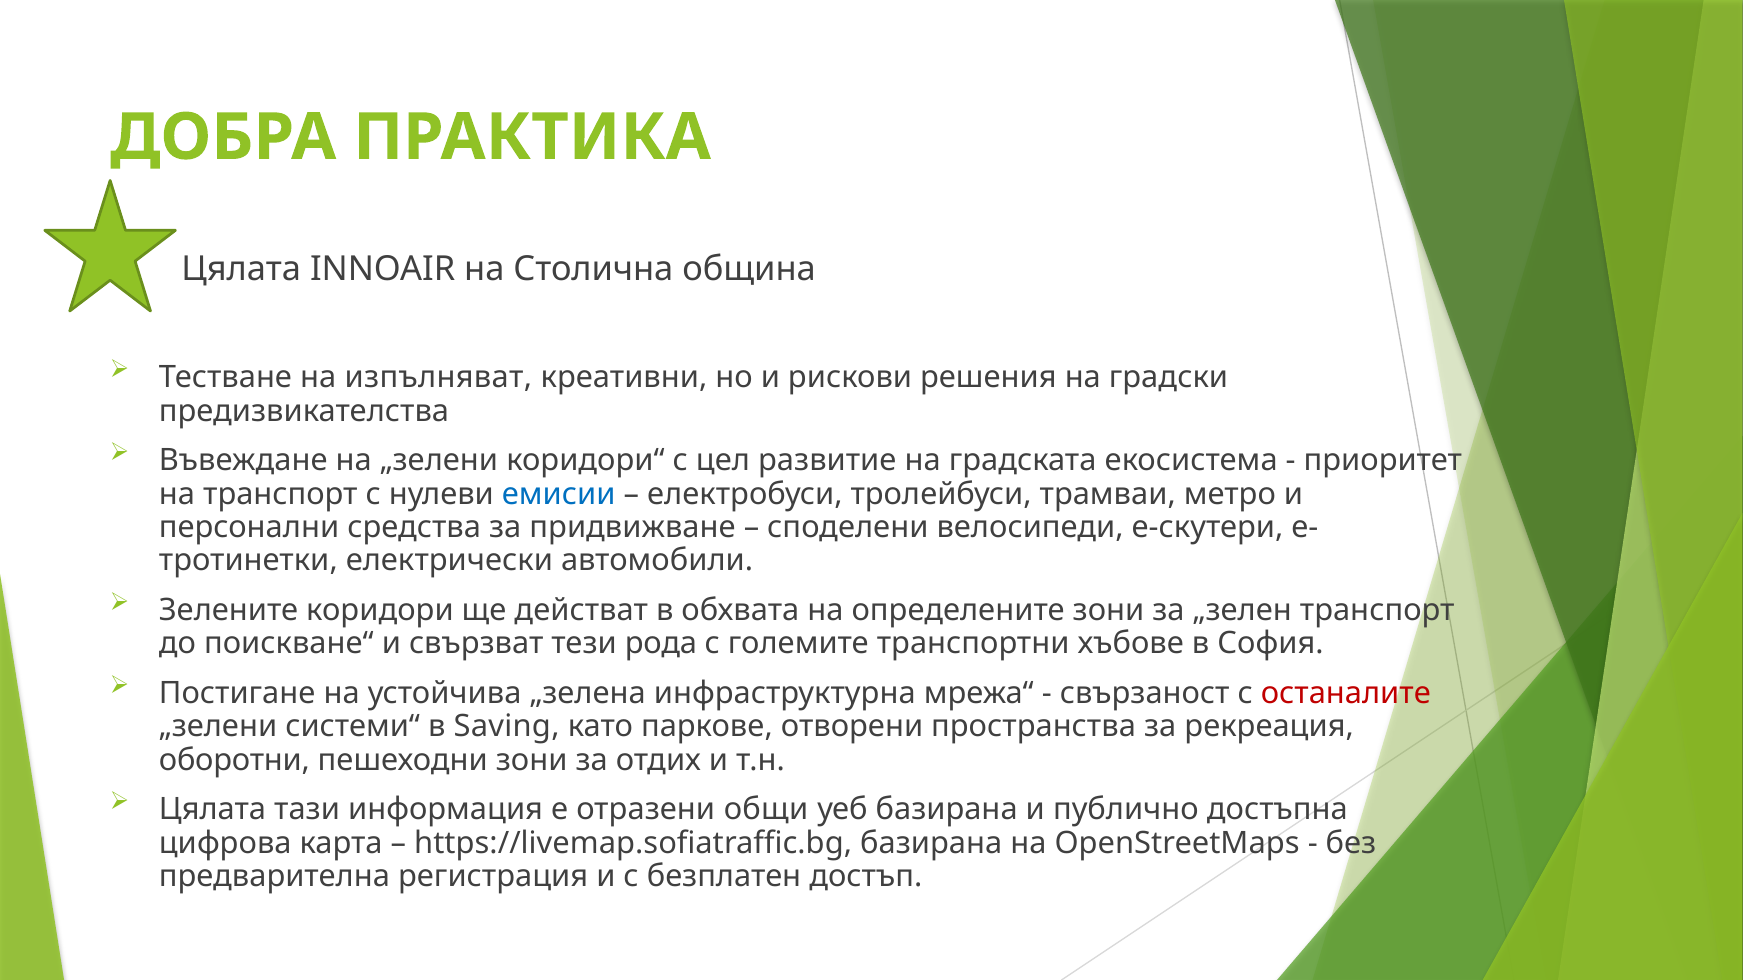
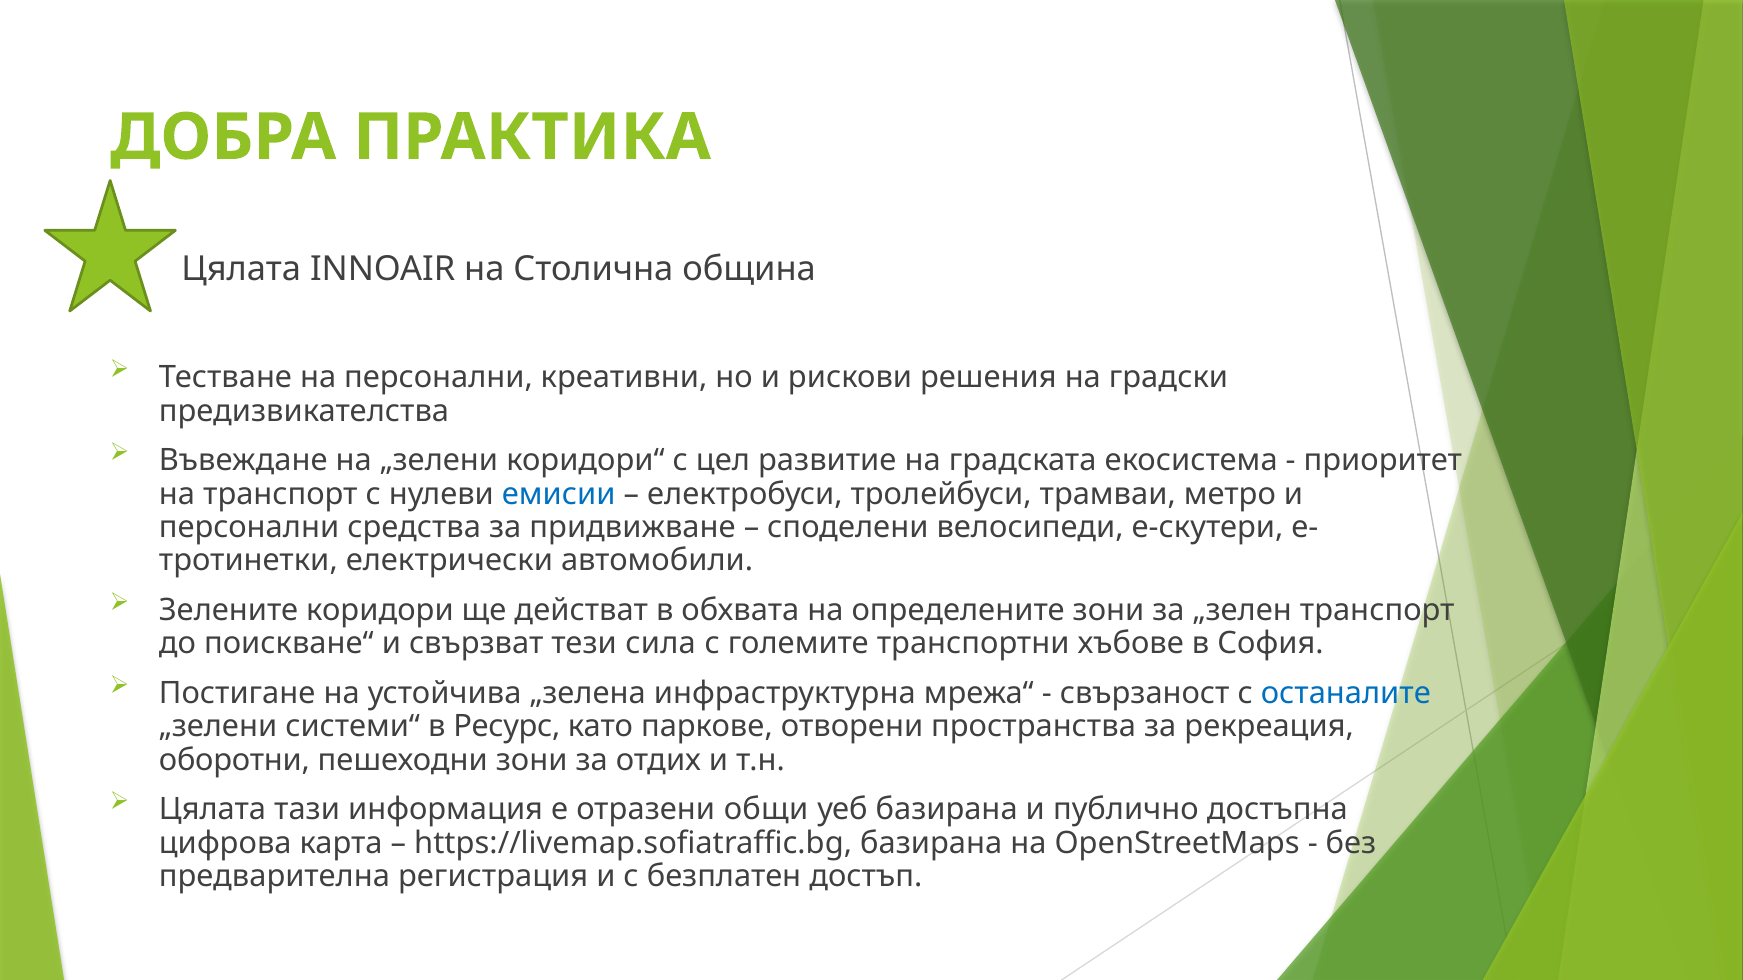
на изпълняват: изпълняват -> персонални
рода: рода -> сила
останалите colour: red -> blue
Saving: Saving -> Ресурс
